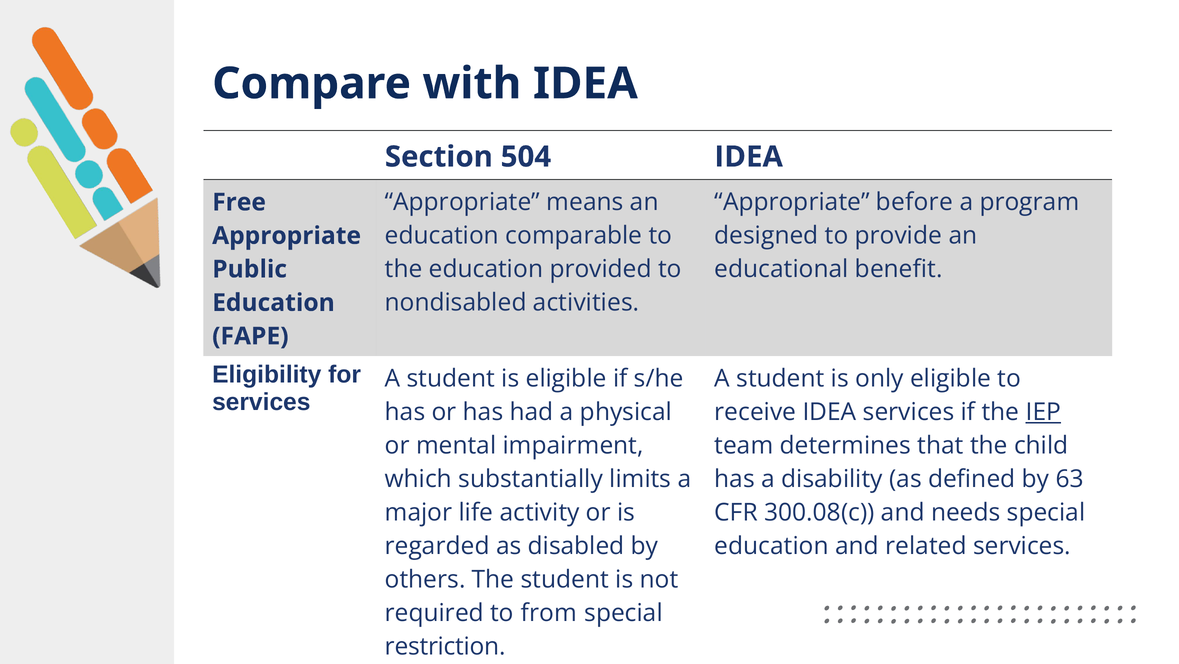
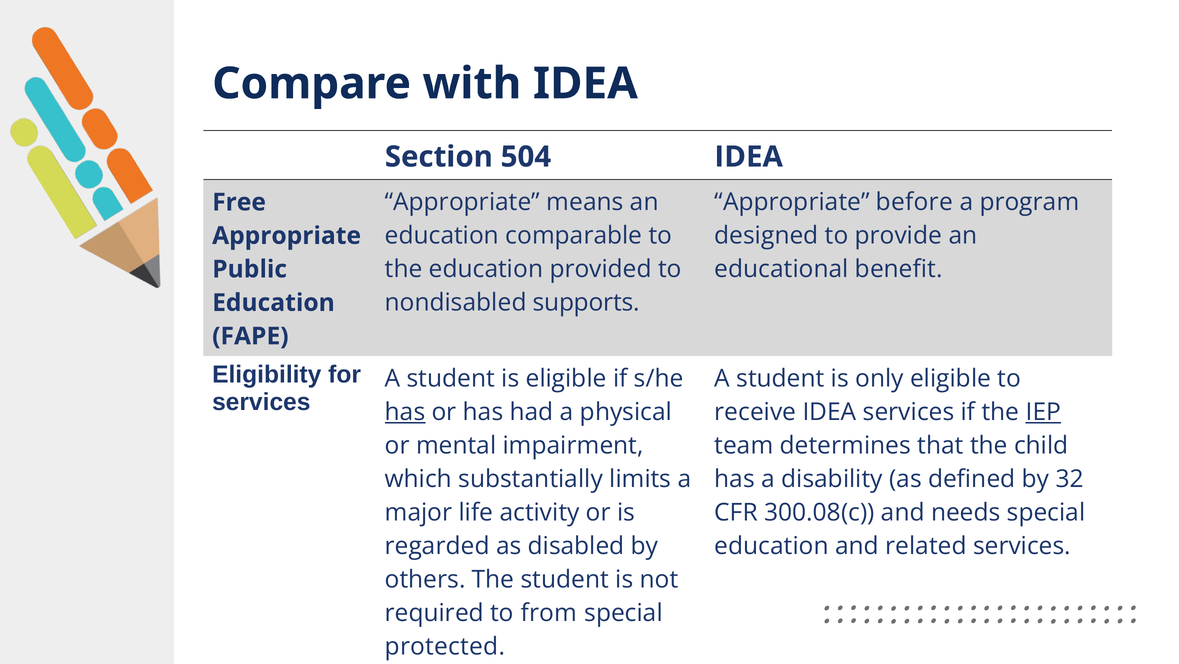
activities: activities -> supports
has at (405, 412) underline: none -> present
63: 63 -> 32
restriction: restriction -> protected
